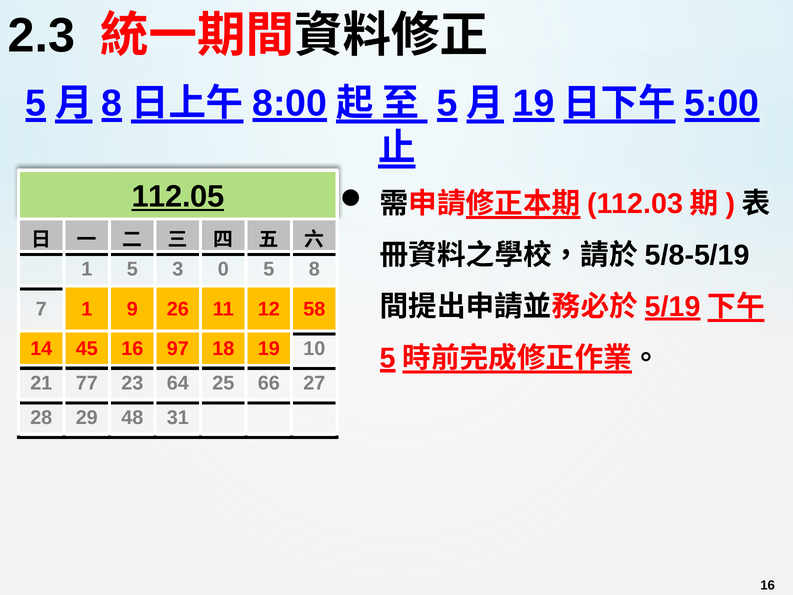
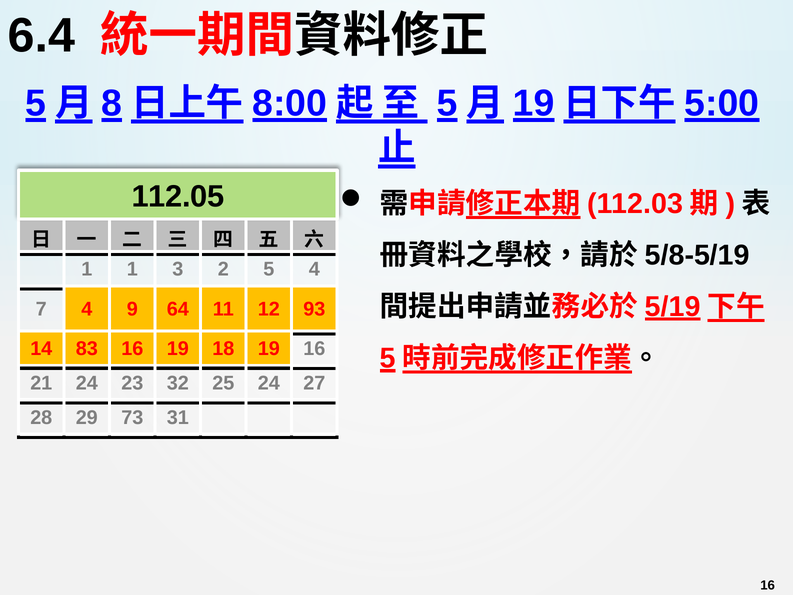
2.3: 2.3 -> 6.4
112.05 underline: present -> none
1 5: 5 -> 1
0: 0 -> 2
5 8: 8 -> 4
7 1: 1 -> 4
26: 26 -> 64
58: 58 -> 93
45: 45 -> 83
16 97: 97 -> 19
19 10: 10 -> 16
21 77: 77 -> 24
64: 64 -> 32
25 66: 66 -> 24
48: 48 -> 73
